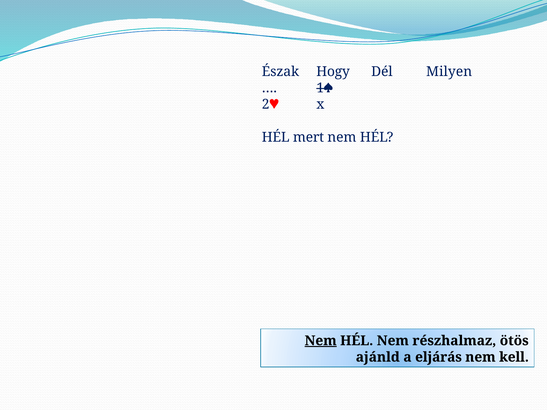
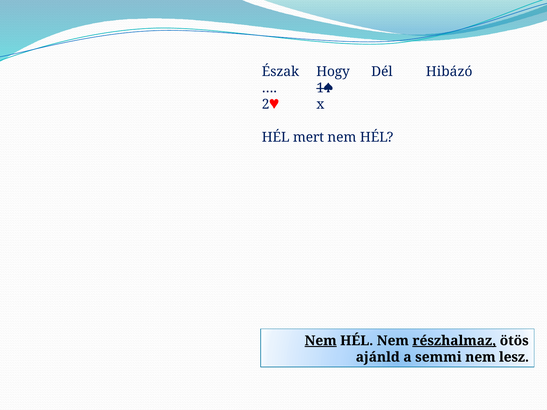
Milyen: Milyen -> Hibázó
részhalmaz underline: none -> present
eljárás: eljárás -> semmi
kell: kell -> lesz
